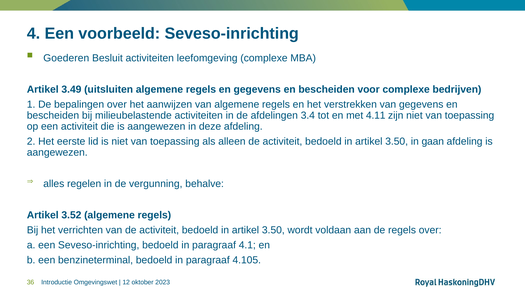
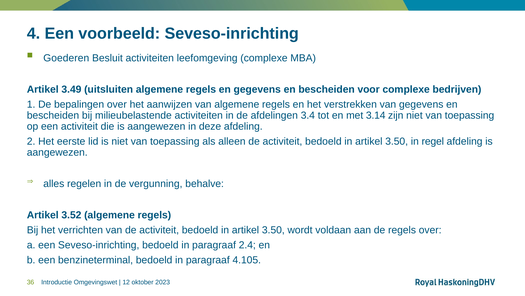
4.11: 4.11 -> 3.14
gaan: gaan -> regel
4.1: 4.1 -> 2.4
